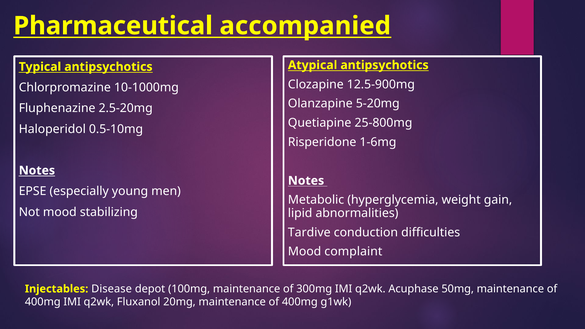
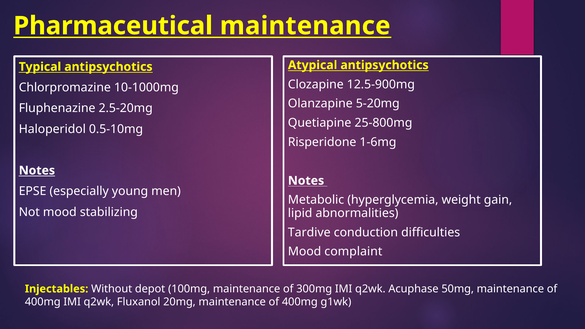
Pharmaceutical accompanied: accompanied -> maintenance
Disease: Disease -> Without
